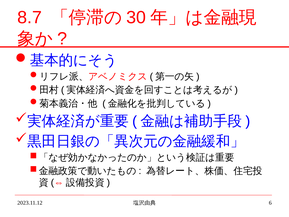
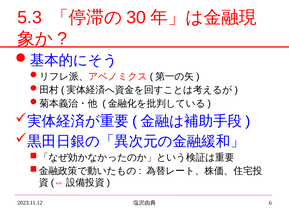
8.7: 8.7 -> 5.3
